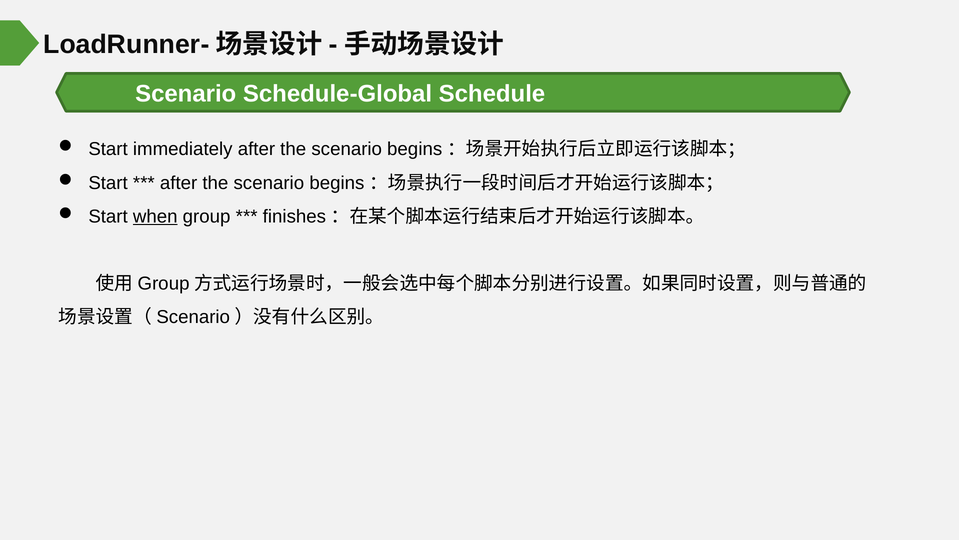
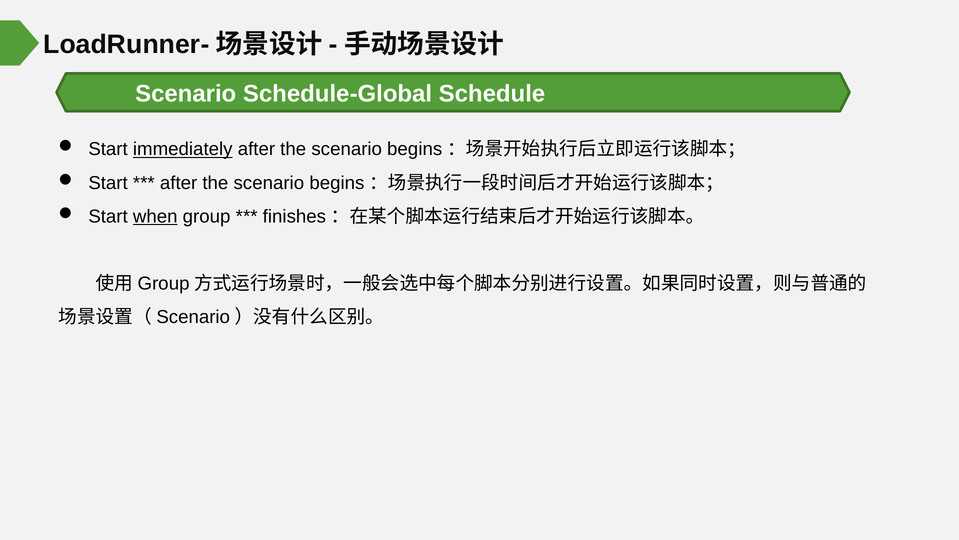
immediately underline: none -> present
